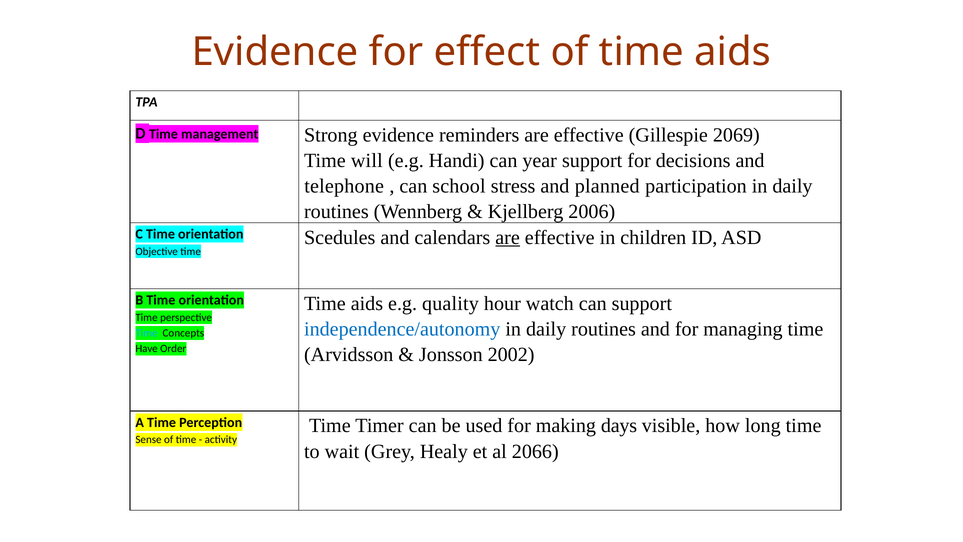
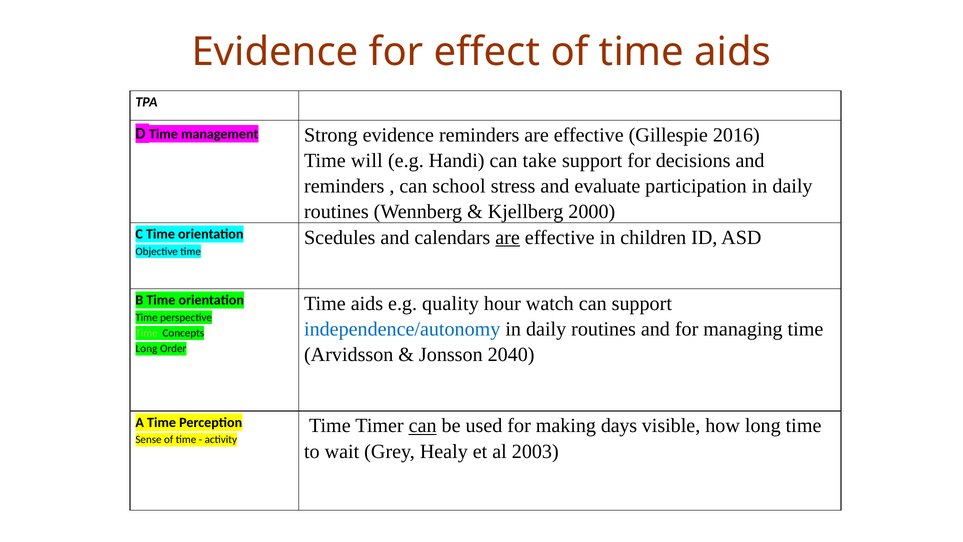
2069: 2069 -> 2016
year: year -> take
telephone at (344, 186): telephone -> reminders
planned: planned -> evaluate
2006: 2006 -> 2000
Time at (147, 333) colour: light blue -> light green
Have at (147, 349): Have -> Long
2002: 2002 -> 2040
can at (423, 426) underline: none -> present
2066: 2066 -> 2003
